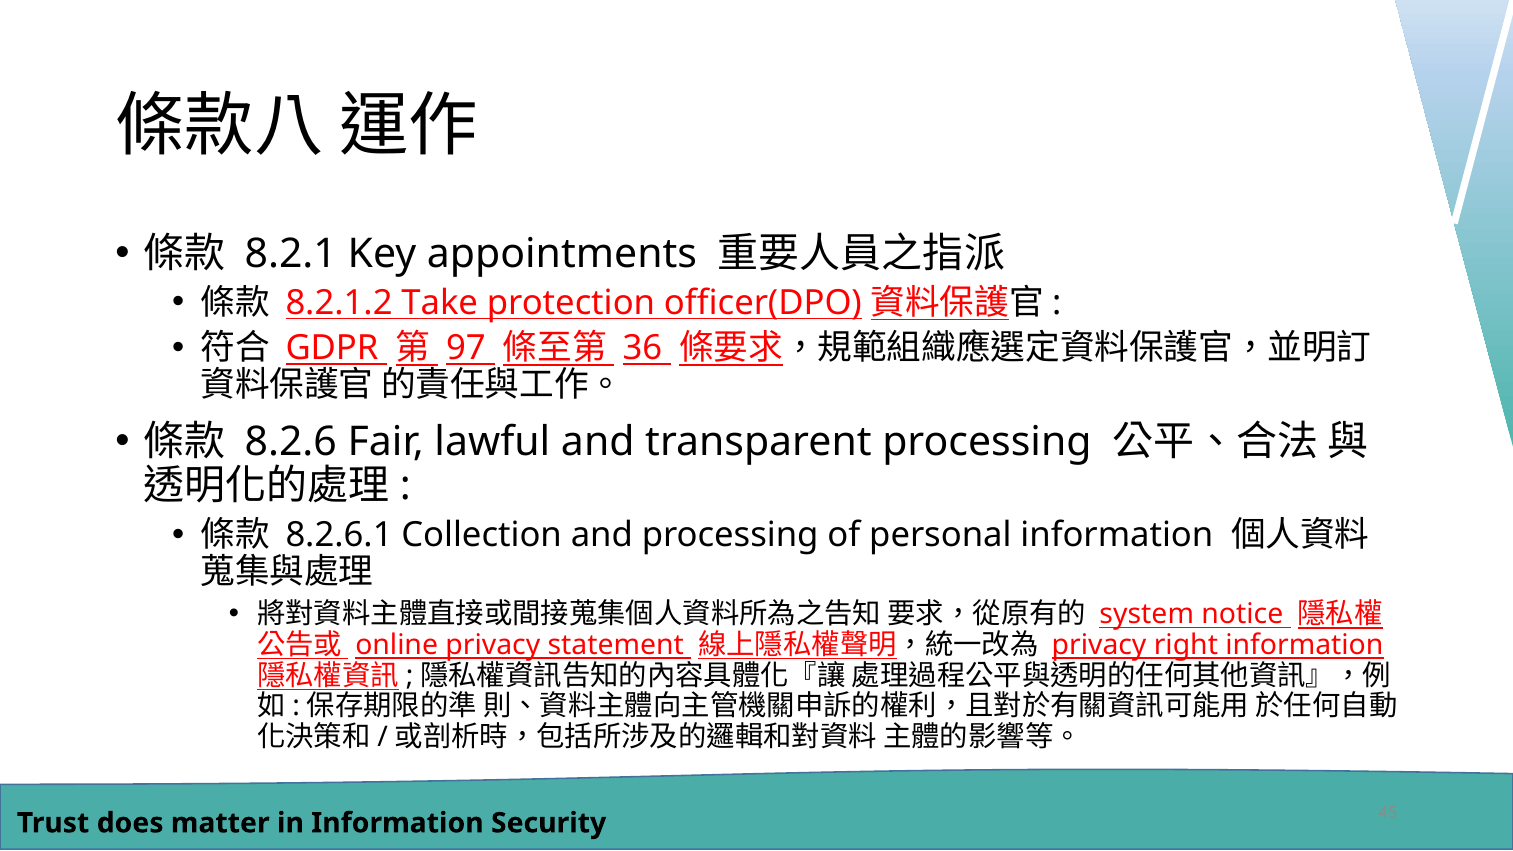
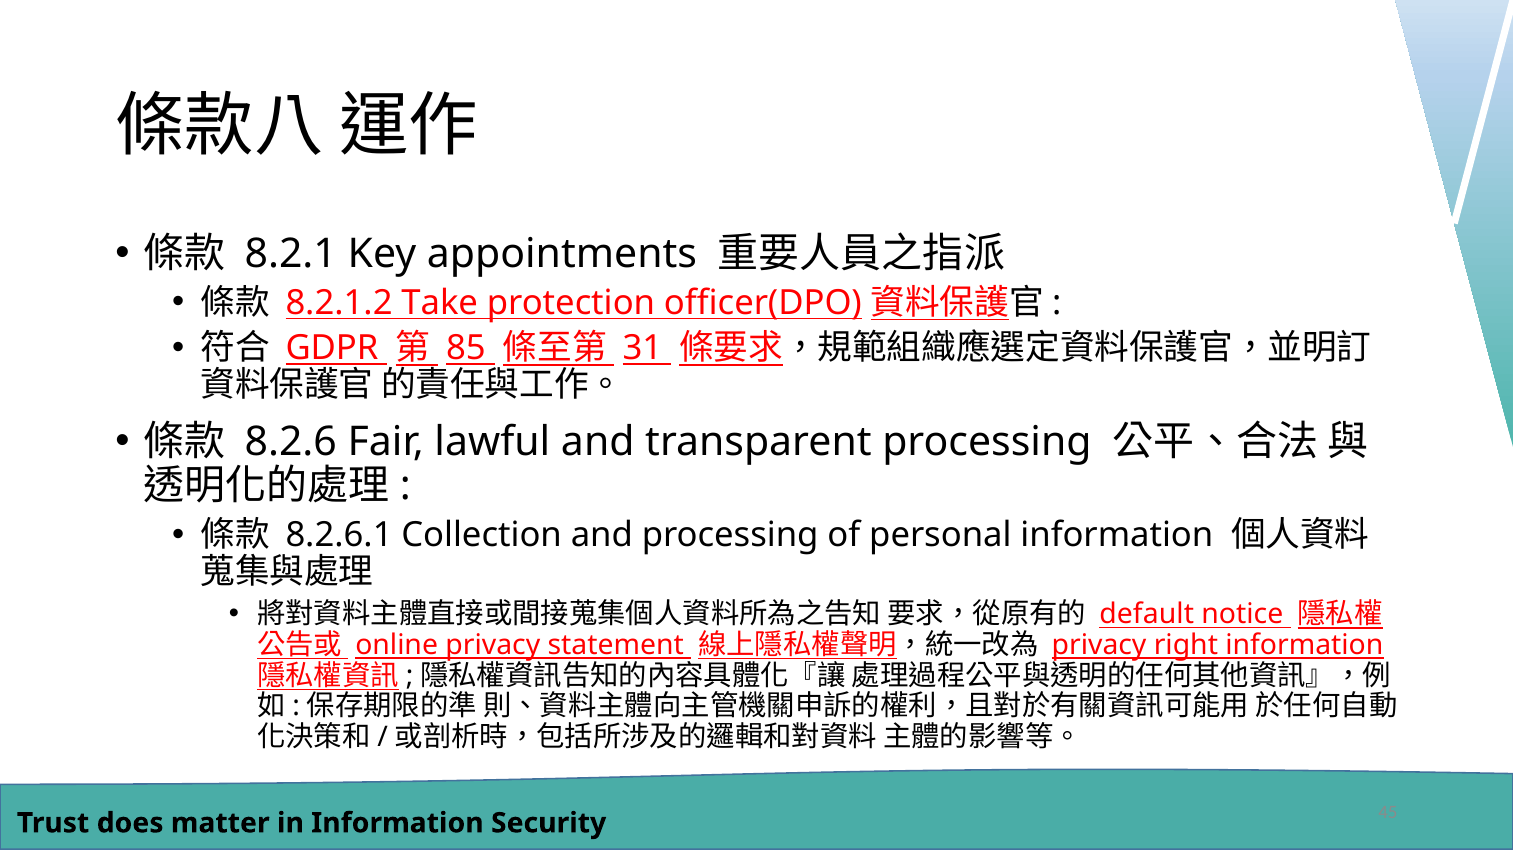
97: 97 -> 85
36: 36 -> 31
system: system -> default
